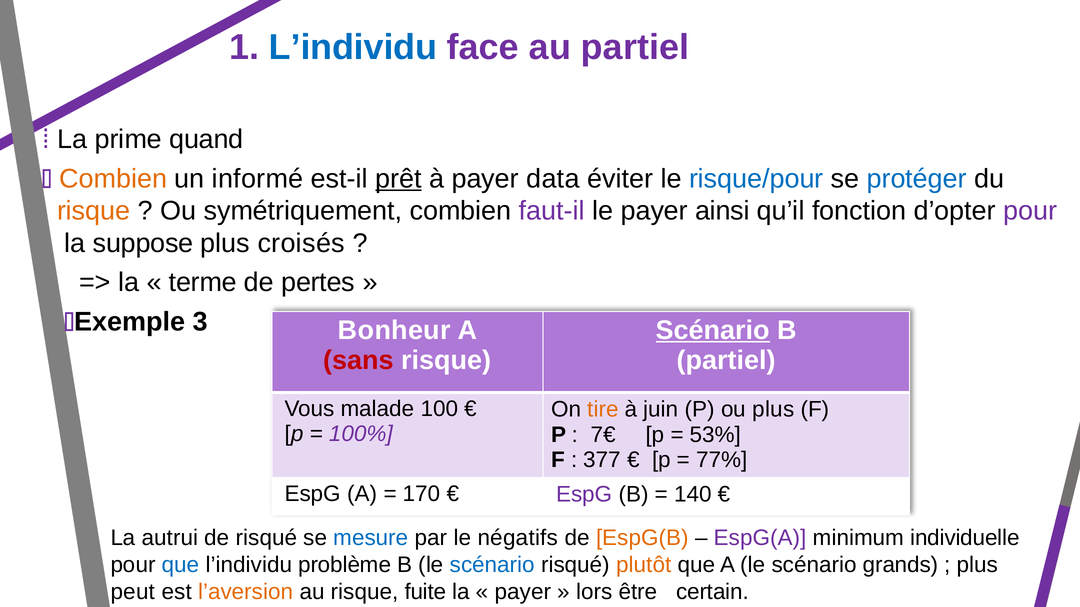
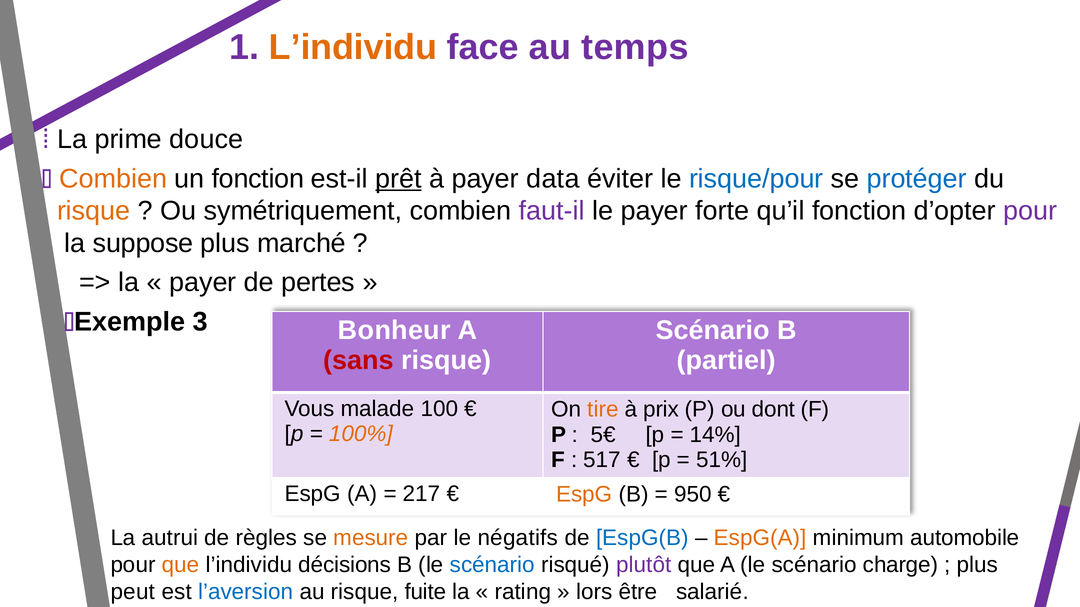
L’individu at (353, 47) colour: blue -> orange
au partiel: partiel -> temps
quand: quand -> douce
un informé: informé -> fonction
ainsi: ainsi -> forte
croisés: croisés -> marché
terme at (203, 283): terme -> payer
Scénario at (713, 330) underline: present -> none
juin: juin -> prix
ou plus: plus -> dont
100% colour: purple -> orange
7€: 7€ -> 5€
53%: 53% -> 14%
377: 377 -> 517
77%: 77% -> 51%
170: 170 -> 217
EspG at (584, 495) colour: purple -> orange
140: 140 -> 950
de risqué: risqué -> règles
mesure colour: blue -> orange
EspG(B colour: orange -> blue
EspG(A colour: purple -> orange
individuelle: individuelle -> automobile
que at (181, 565) colour: blue -> orange
problème: problème -> décisions
plutôt colour: orange -> purple
grands: grands -> charge
l’aversion colour: orange -> blue
payer at (523, 592): payer -> rating
certain: certain -> salarié
